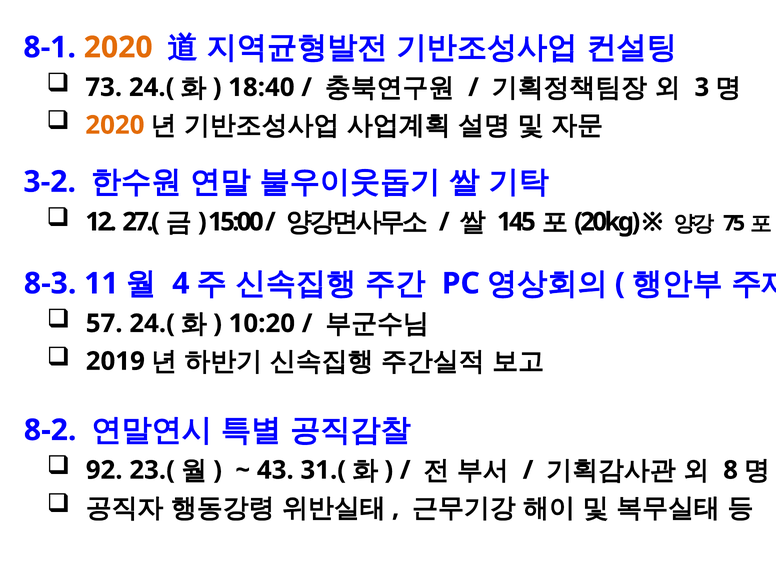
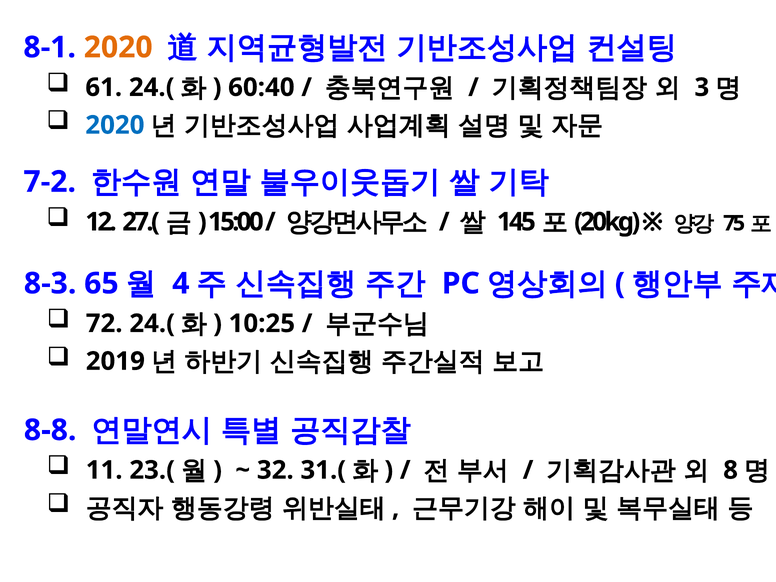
73: 73 -> 61
18:40: 18:40 -> 60:40
2020 at (115, 125) colour: orange -> blue
3-2: 3-2 -> 7-2
11: 11 -> 65
57: 57 -> 72
10:20: 10:20 -> 10:25
8-2: 8-2 -> 8-8
92: 92 -> 11
43: 43 -> 32
